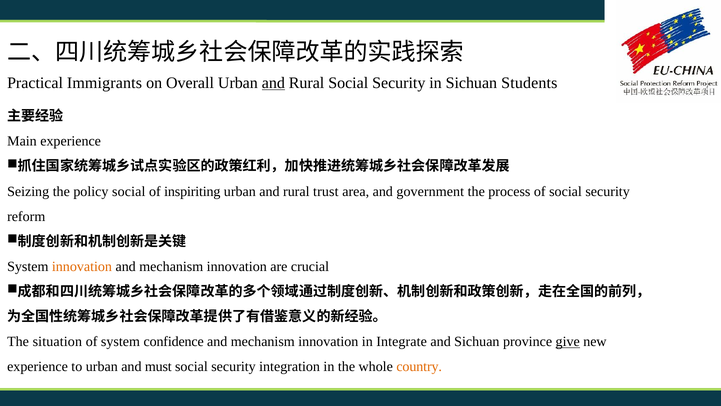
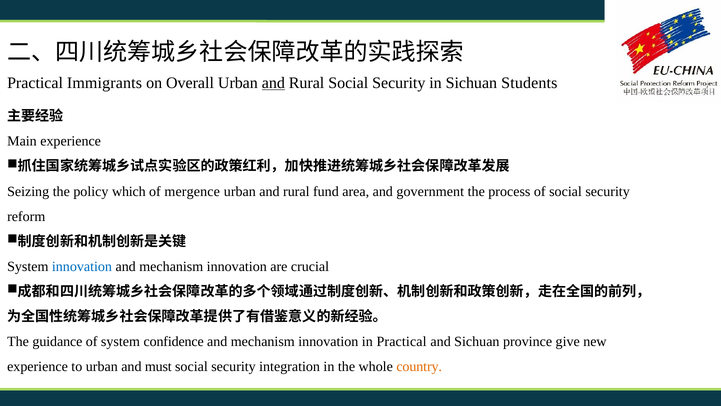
policy social: social -> which
inspiriting: inspiriting -> mergence
trust: trust -> fund
innovation at (82, 266) colour: orange -> blue
situation: situation -> guidance
in Integrate: Integrate -> Practical
give underline: present -> none
